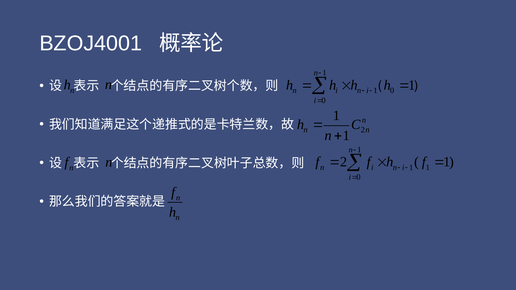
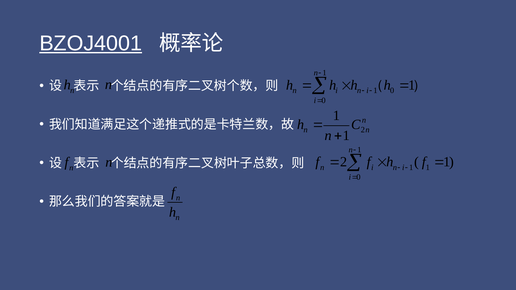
BZOJ4001 underline: none -> present
